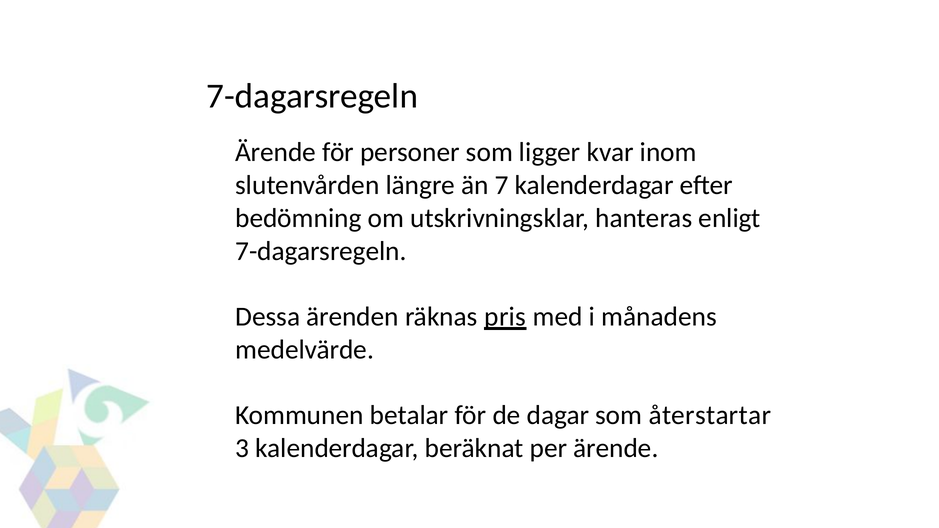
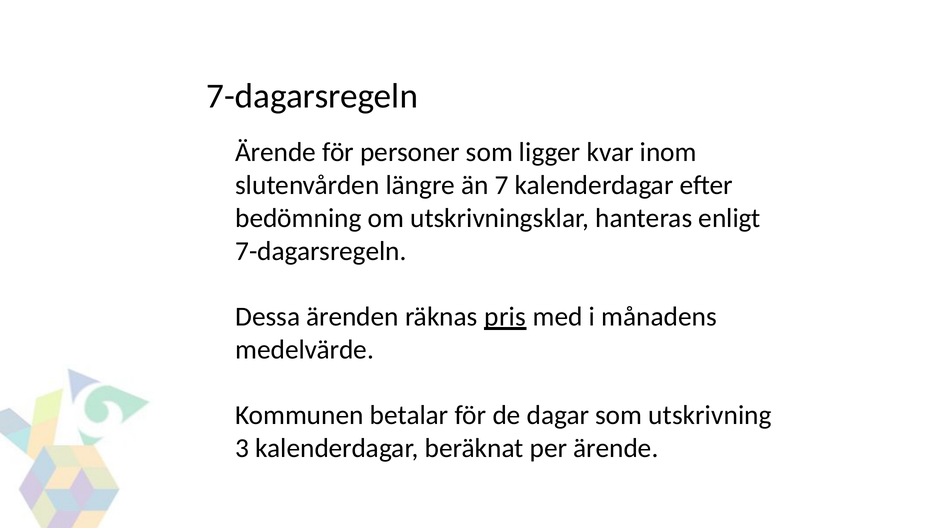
återstartar: återstartar -> utskrivning
